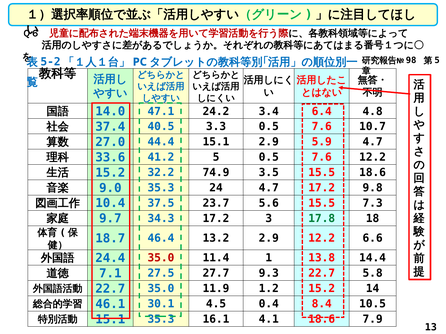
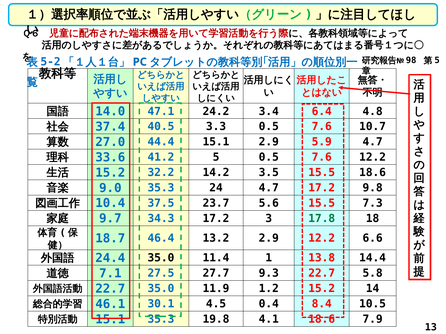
74.9: 74.9 -> 14.2
35.0 at (161, 258) colour: red -> black
16.1: 16.1 -> 19.8
